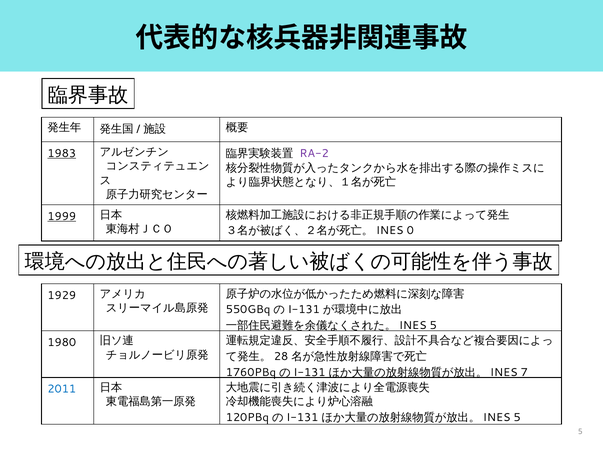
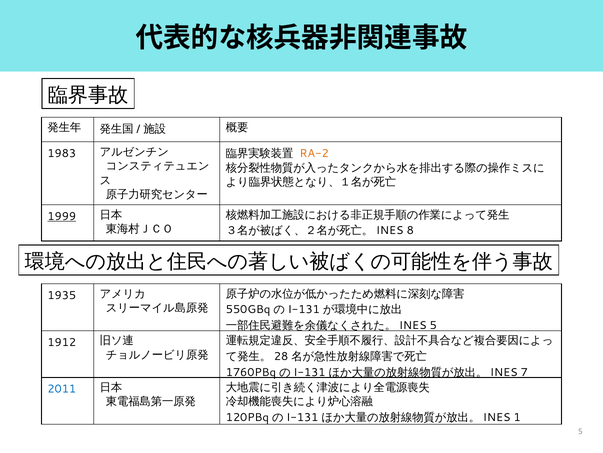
1983 underline: present -> none
RA-2 colour: purple -> orange
0: 0 -> 8
1929: 1929 -> 1935
1980: 1980 -> 1912
5 at (517, 417): 5 -> 1
